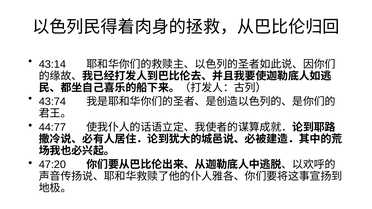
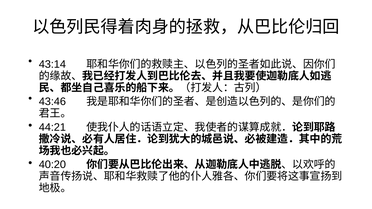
43:74: 43:74 -> 43:46
44:77: 44:77 -> 44:21
47:20: 47:20 -> 40:20
